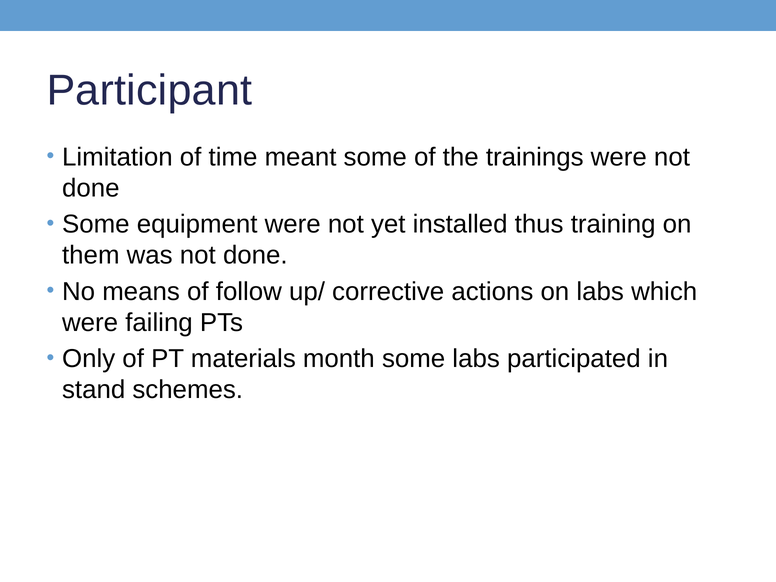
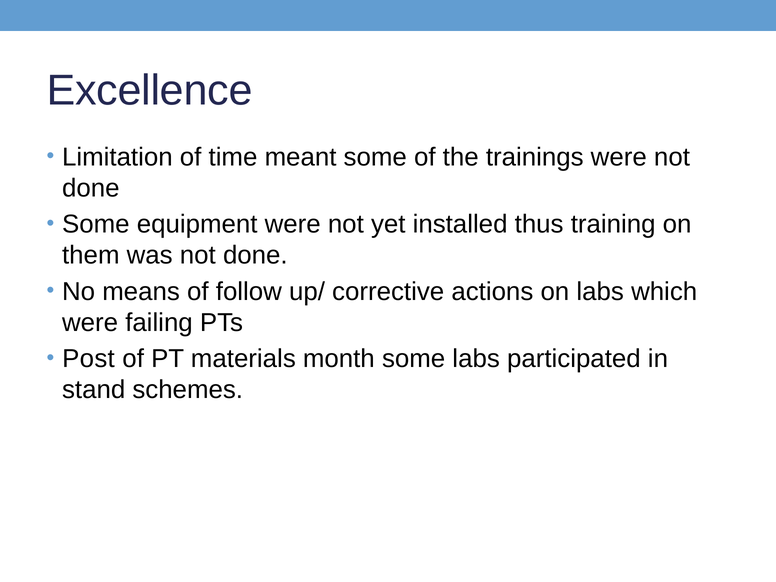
Participant: Participant -> Excellence
Only: Only -> Post
